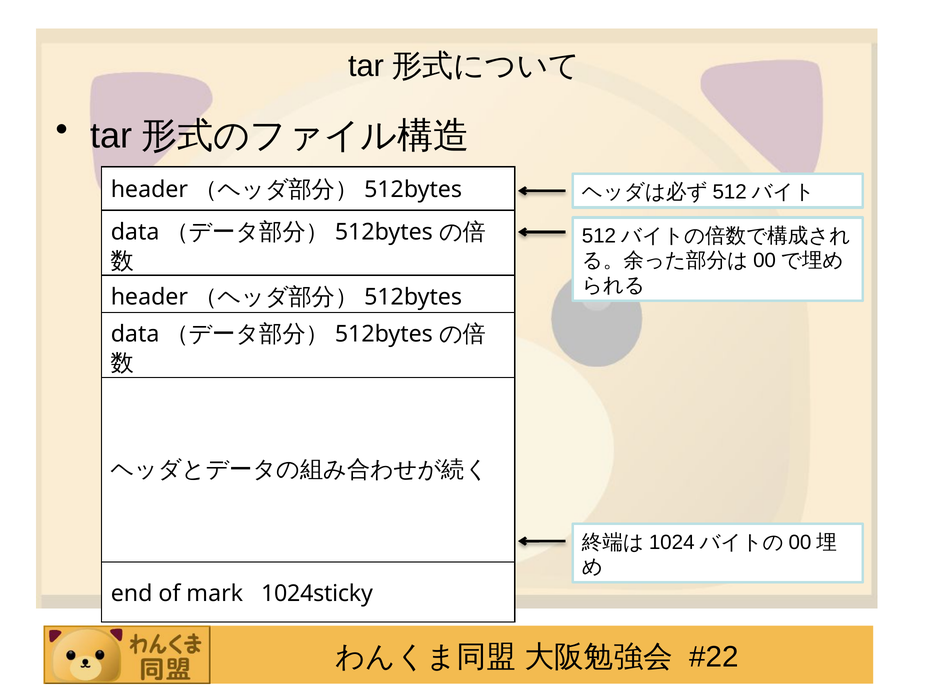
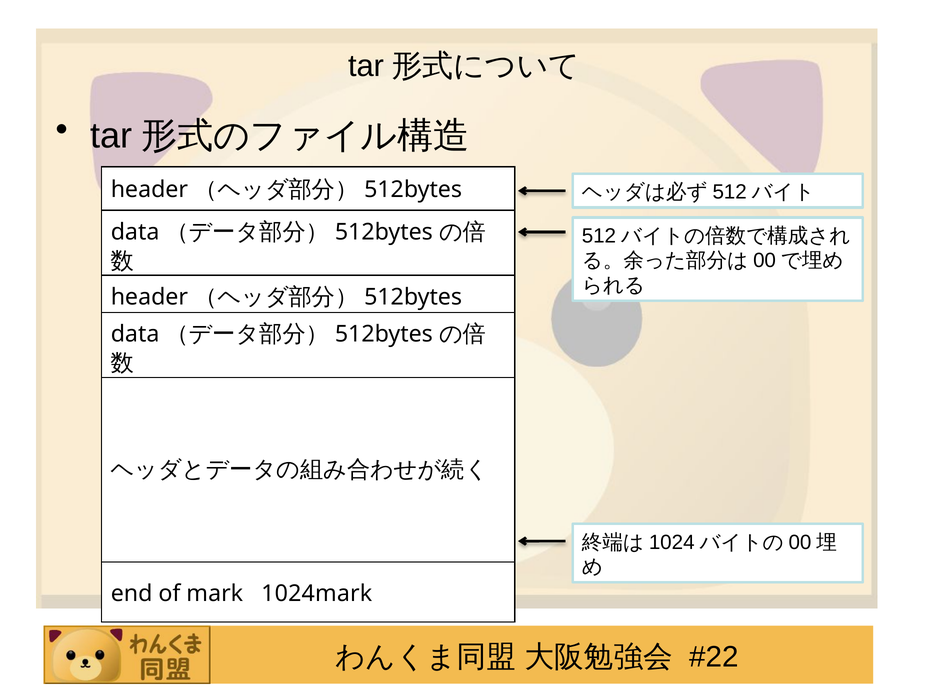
1024sticky: 1024sticky -> 1024mark
